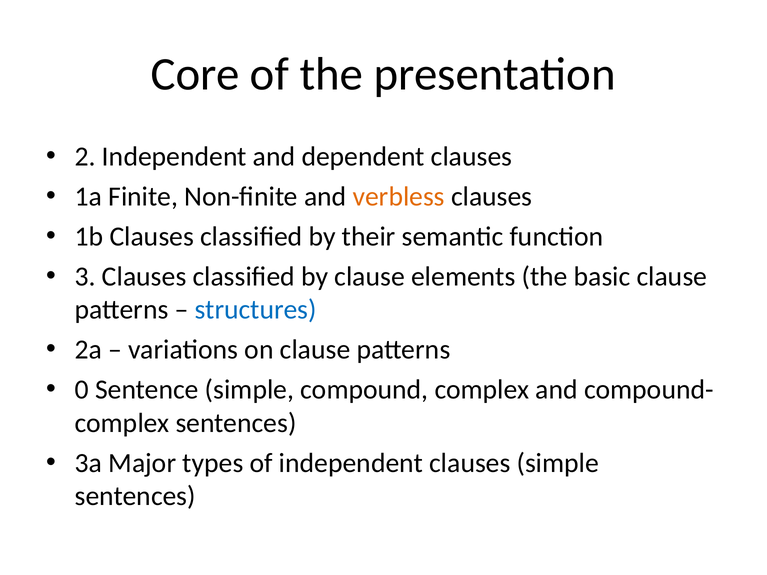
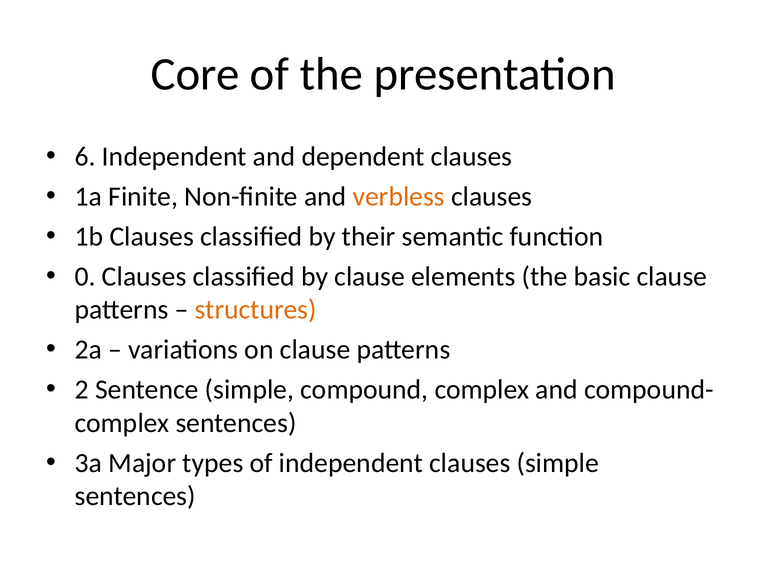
2: 2 -> 6
3: 3 -> 0
structures colour: blue -> orange
0: 0 -> 2
